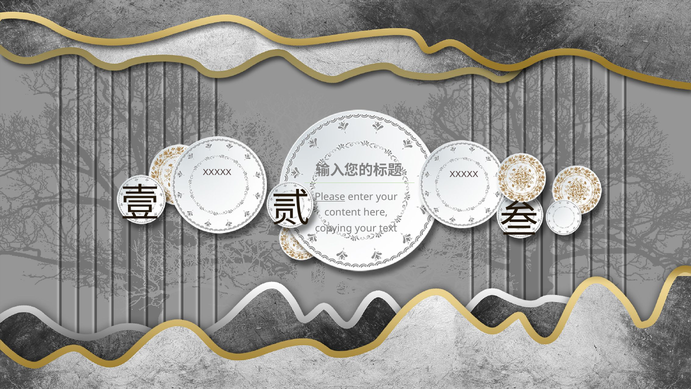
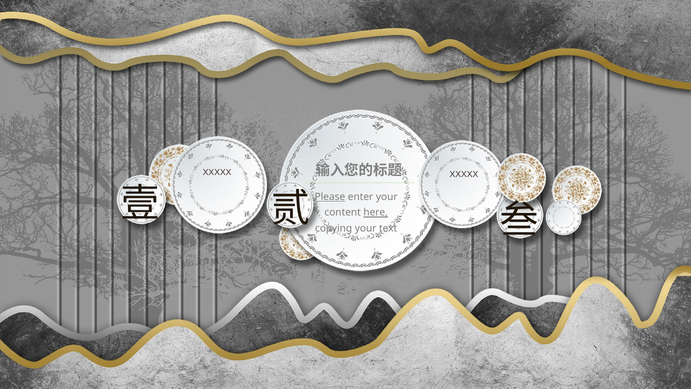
here underline: none -> present
